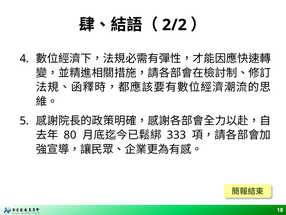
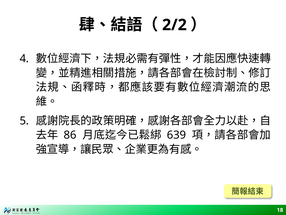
80: 80 -> 86
333: 333 -> 639
